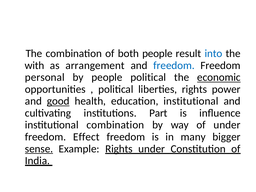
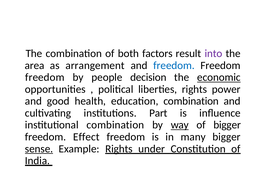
both people: people -> factors
into colour: blue -> purple
with: with -> area
personal at (45, 77): personal -> freedom
people political: political -> decision
good underline: present -> none
education institutional: institutional -> combination
way underline: none -> present
of under: under -> bigger
